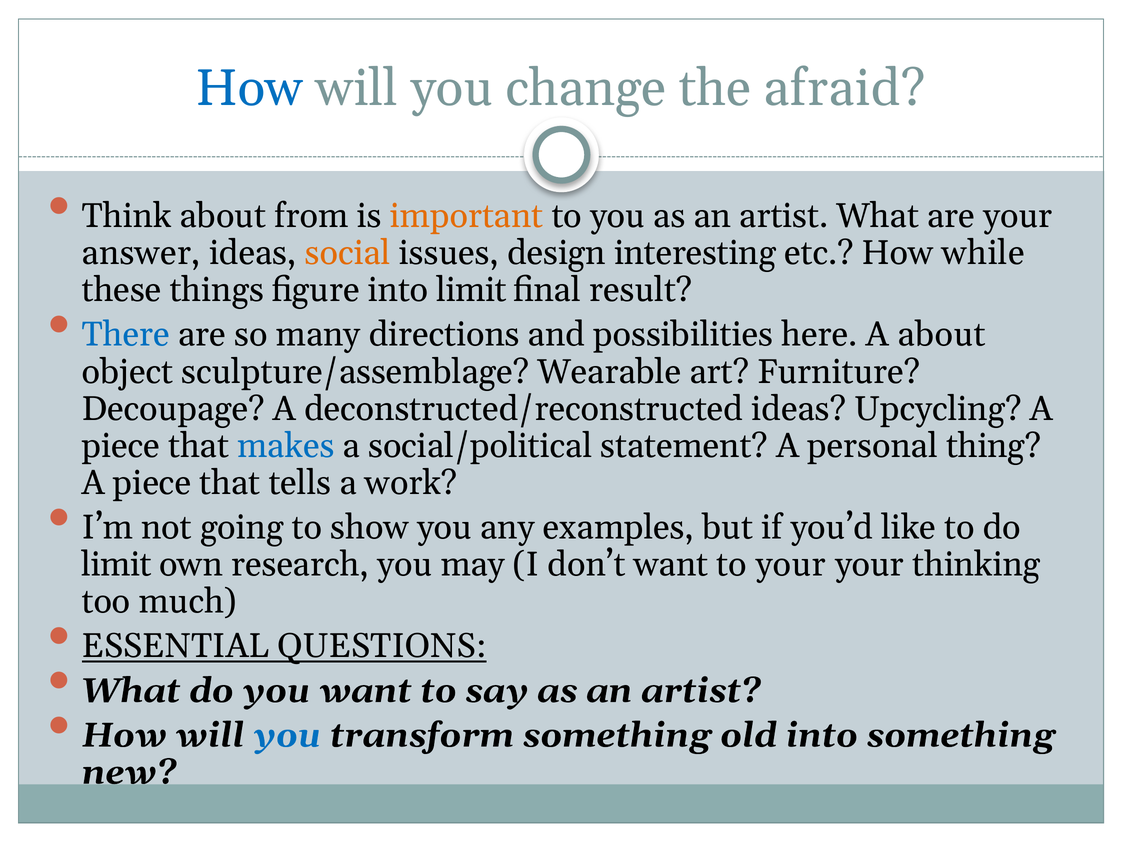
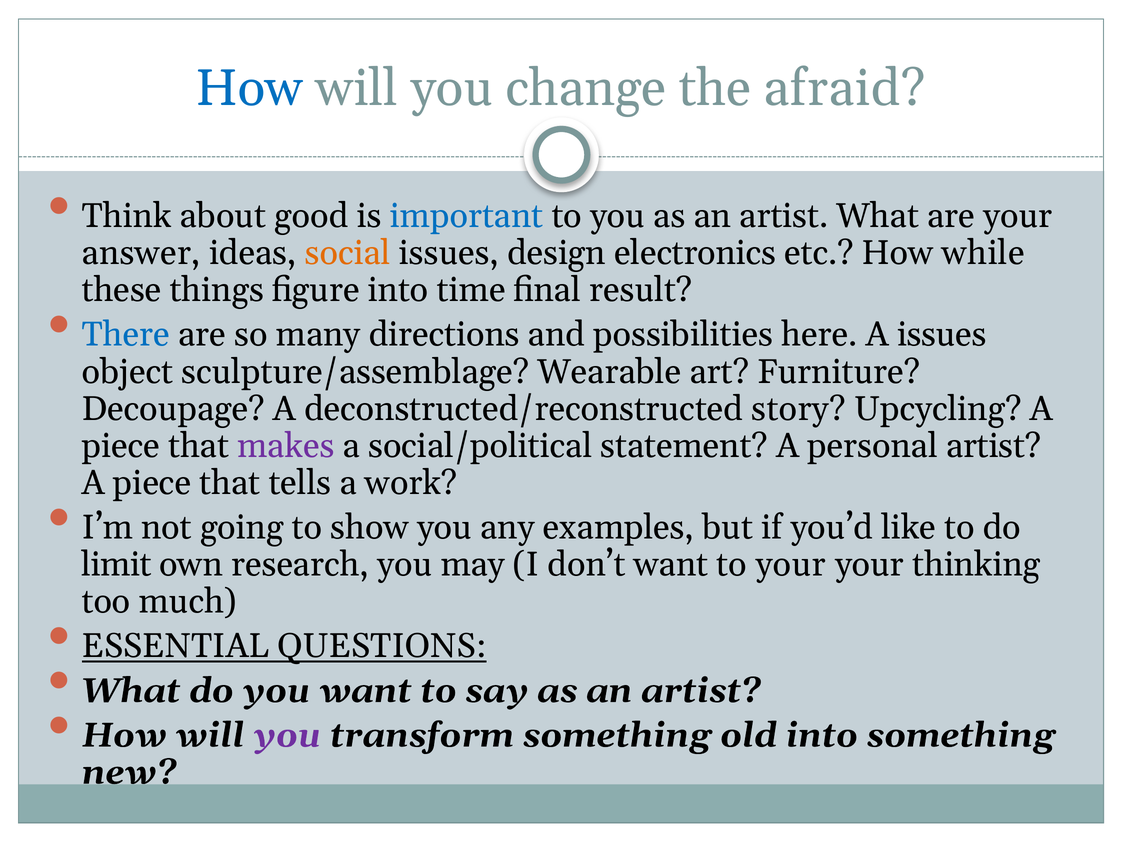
from: from -> good
important colour: orange -> blue
interesting: interesting -> electronics
into limit: limit -> time
A about: about -> issues
deconstructed/reconstructed ideas: ideas -> story
makes colour: blue -> purple
personal thing: thing -> artist
you at (287, 736) colour: blue -> purple
